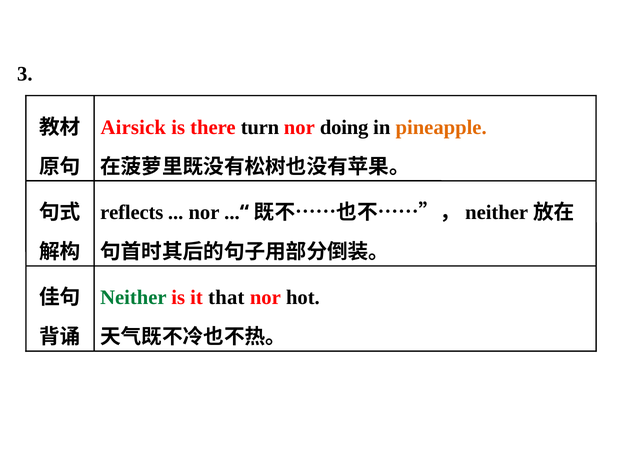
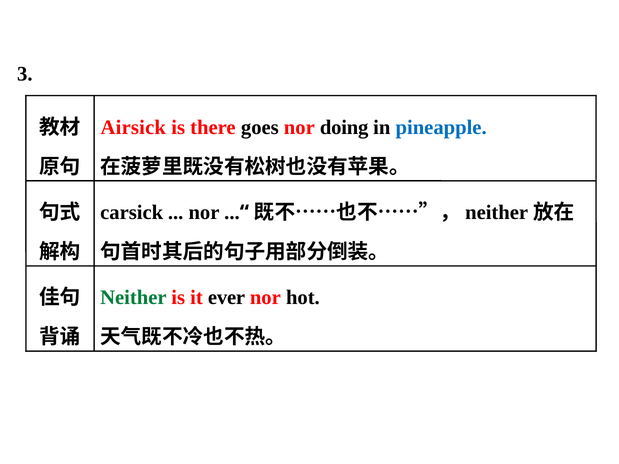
turn: turn -> goes
pineapple colour: orange -> blue
reflects: reflects -> carsick
that: that -> ever
